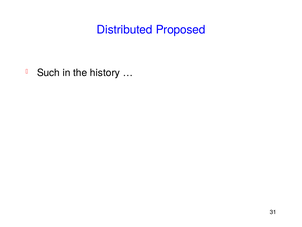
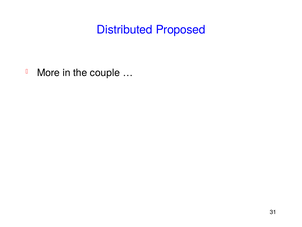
Such: Such -> More
history: history -> couple
